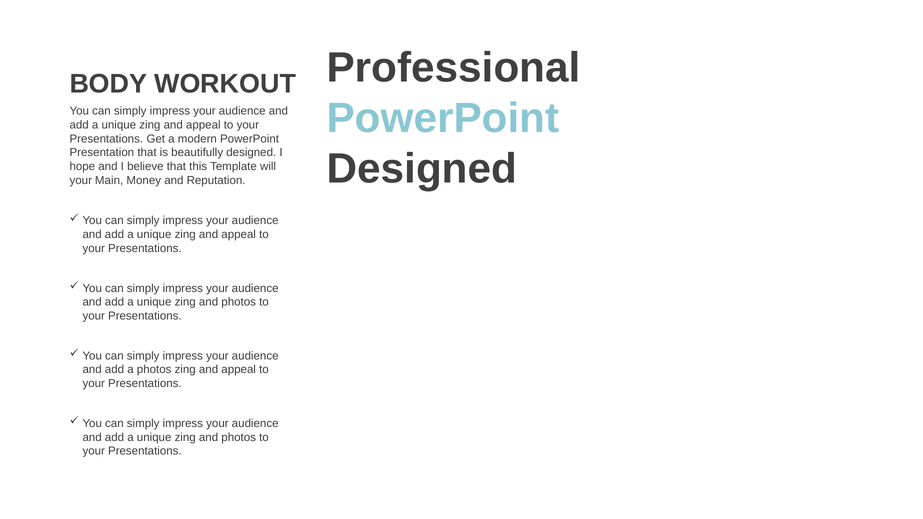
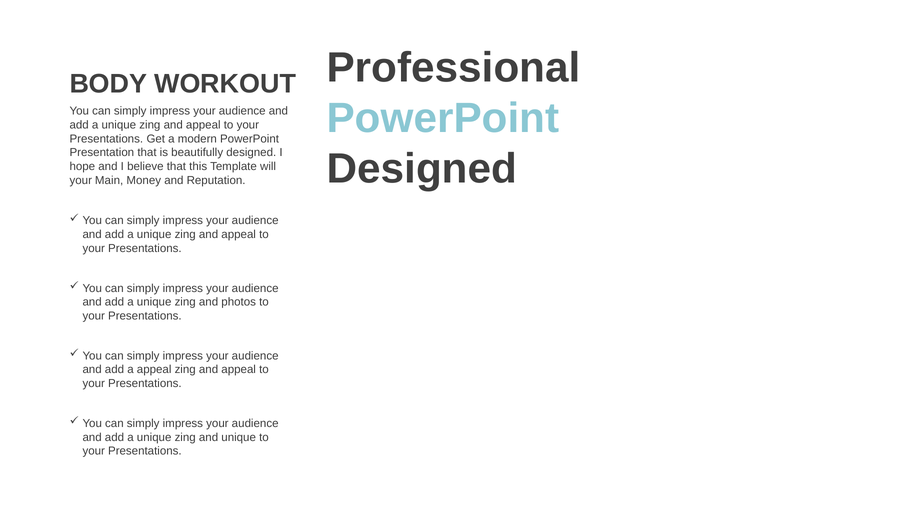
a photos: photos -> appeal
photos at (239, 437): photos -> unique
